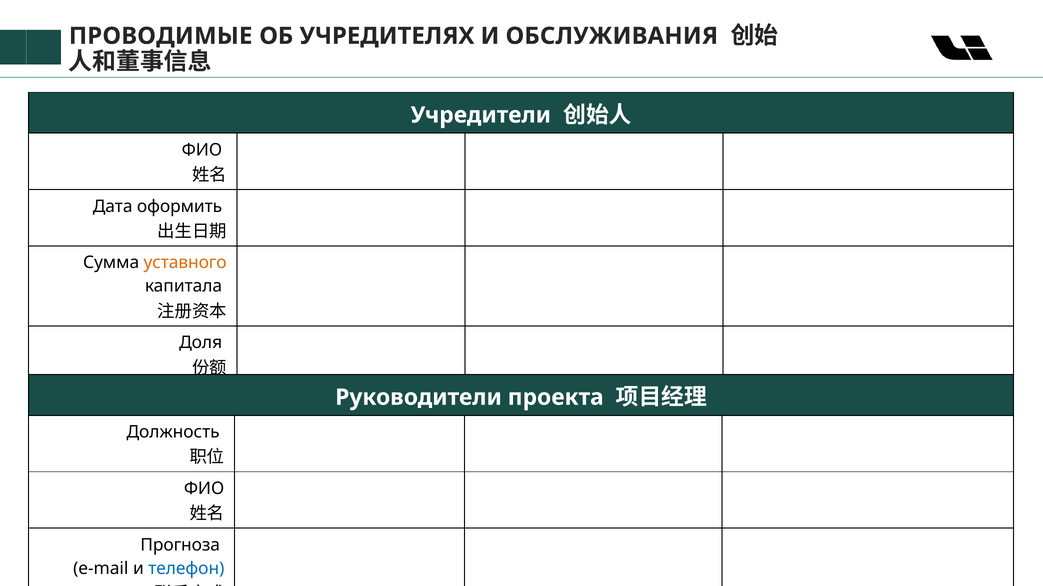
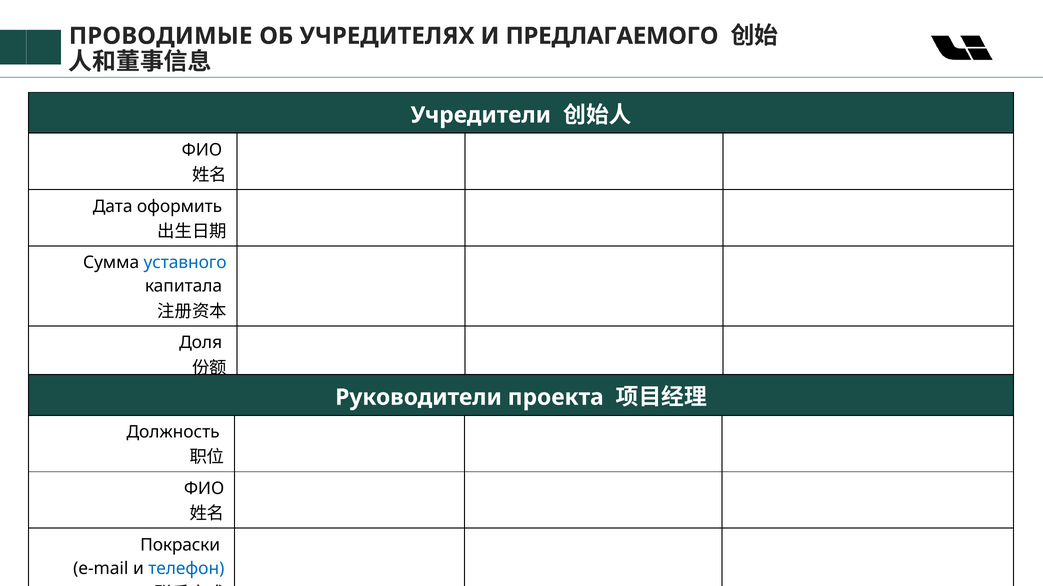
ОБСЛУЖИВАНИЯ: ОБСЛУЖИВАНИЯ -> ПРЕДЛАГАЕМОГО
уставного colour: orange -> blue
Прогноза: Прогноза -> Покраски
